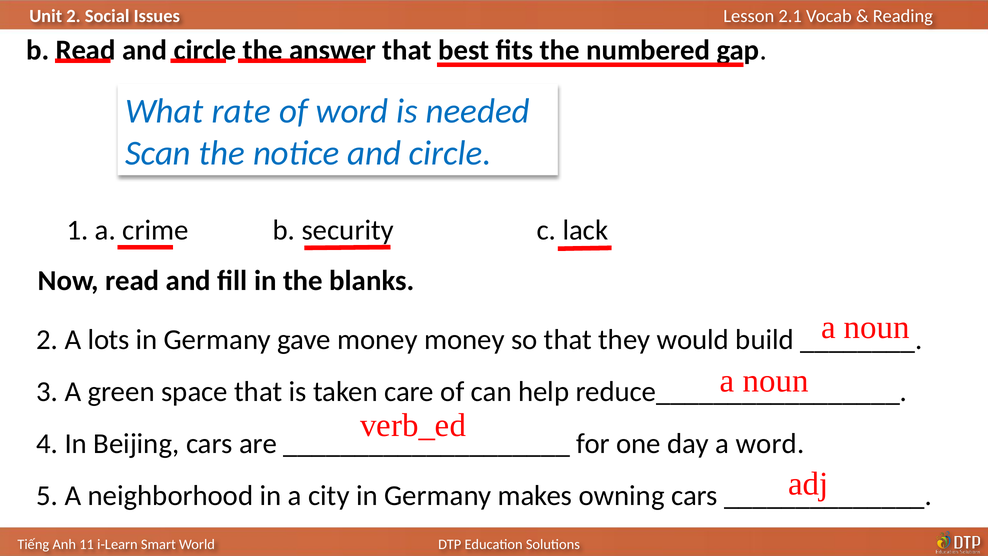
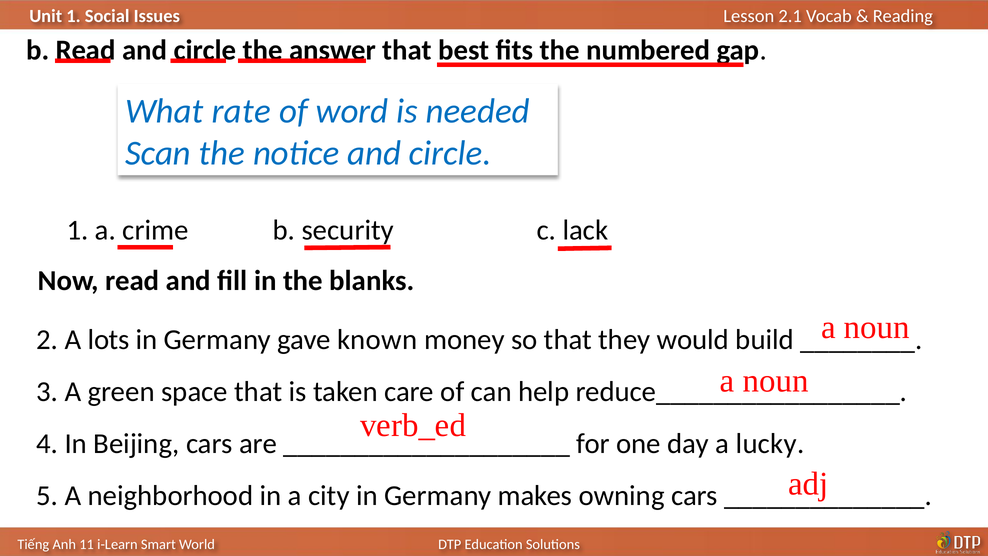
2 at (74, 16): 2 -> 1
gave money: money -> known
a word: word -> lucky
